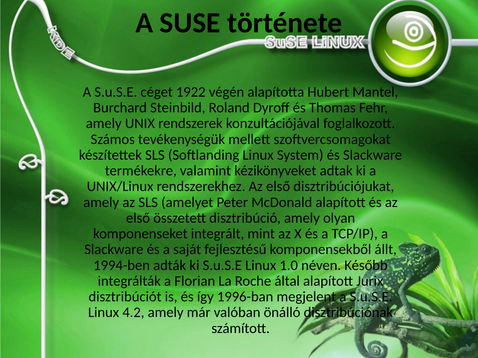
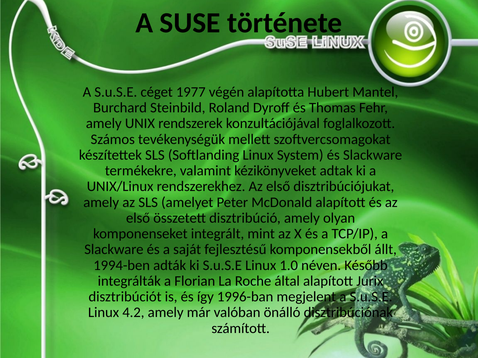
1922: 1922 -> 1977
